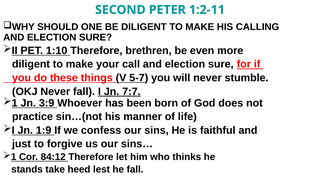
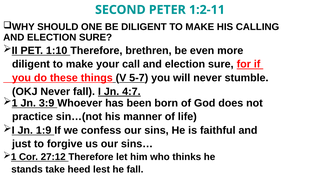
7:7: 7:7 -> 4:7
84:12: 84:12 -> 27:12
